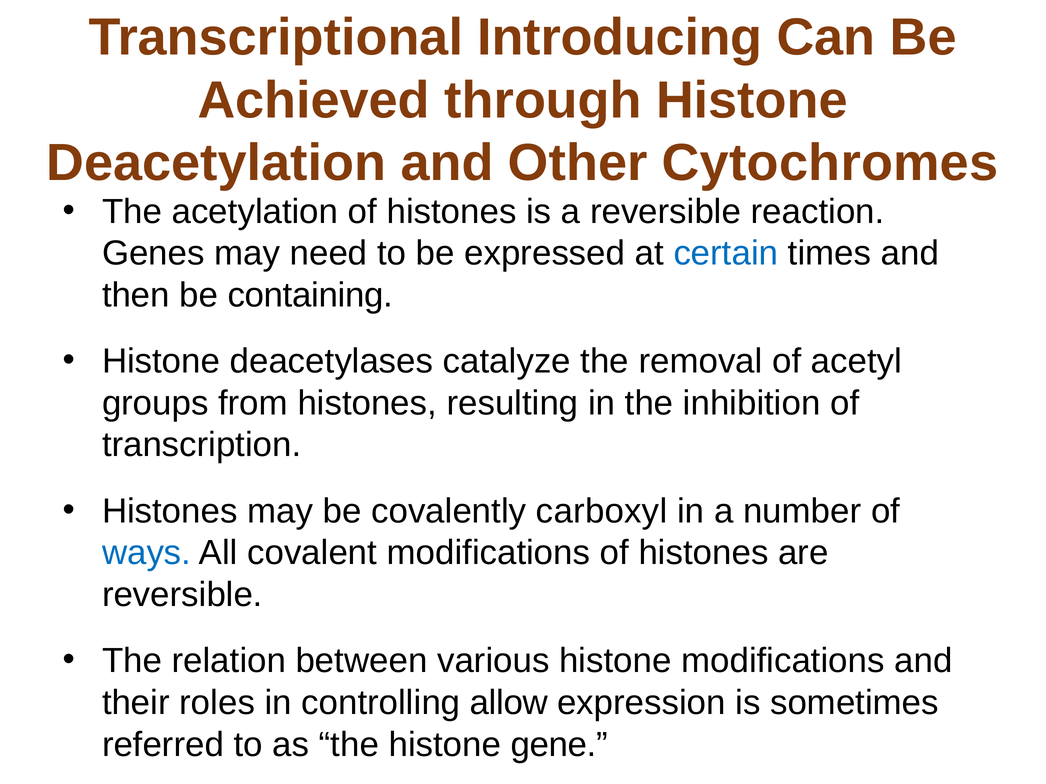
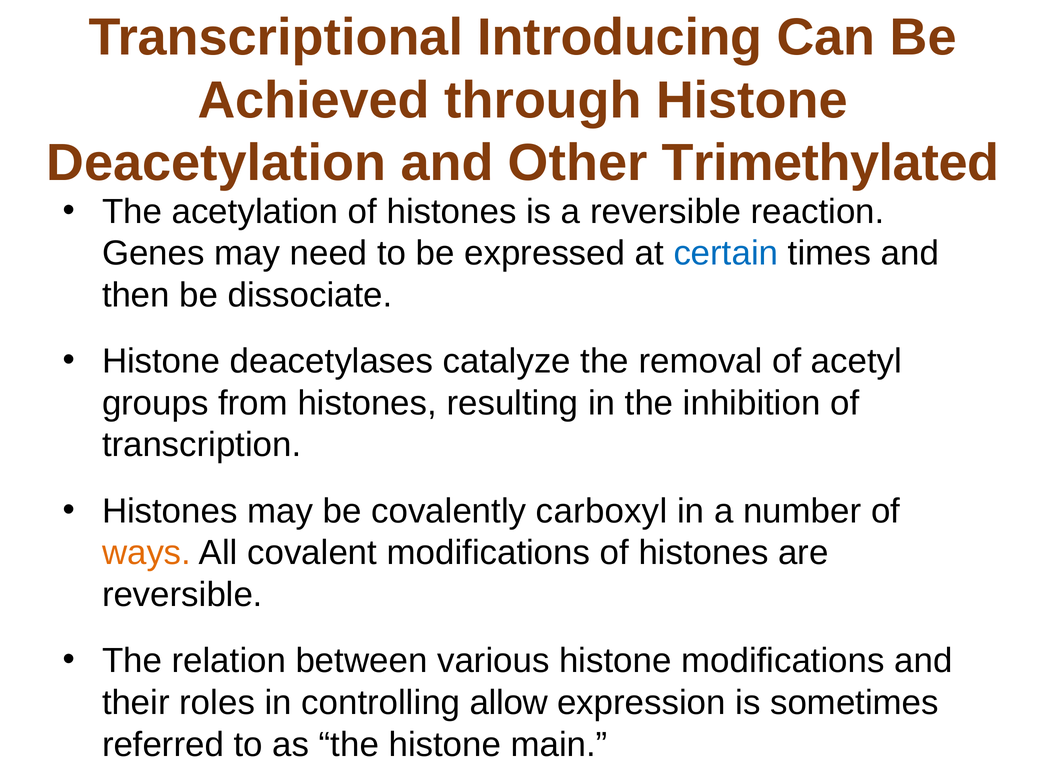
Cytochromes: Cytochromes -> Trimethylated
containing: containing -> dissociate
ways colour: blue -> orange
gene: gene -> main
